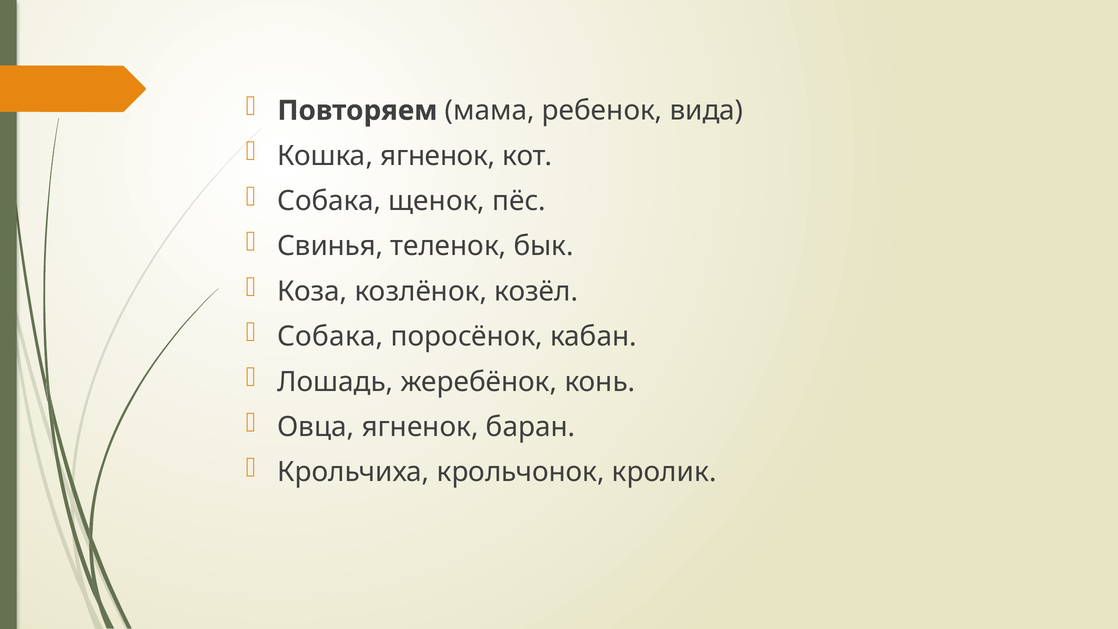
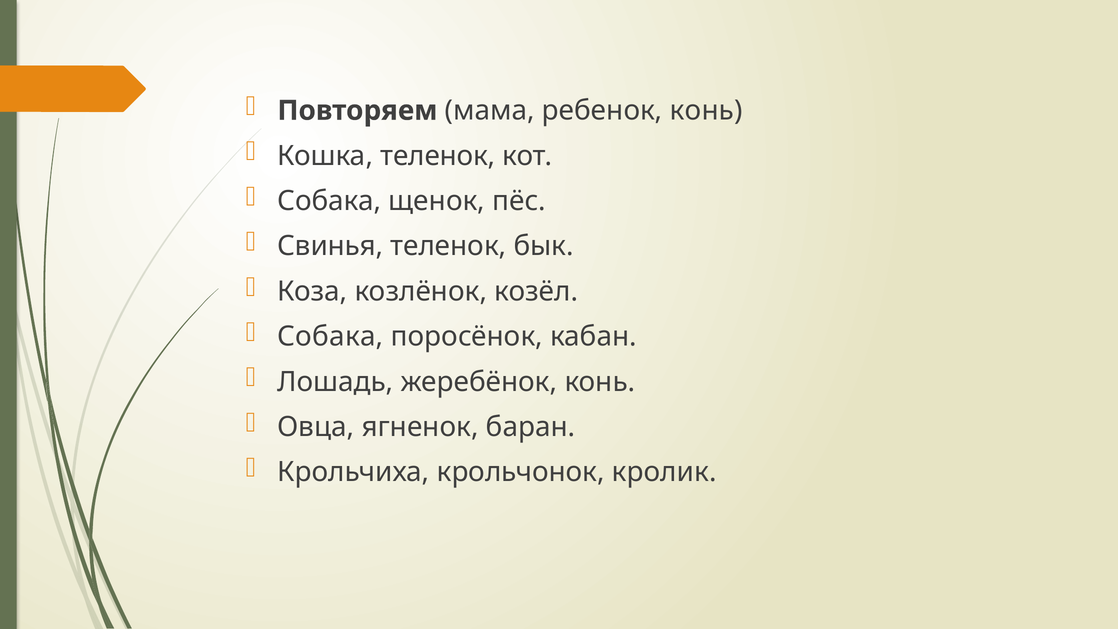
ребенок вида: вида -> конь
Кошка ягненок: ягненок -> теленок
